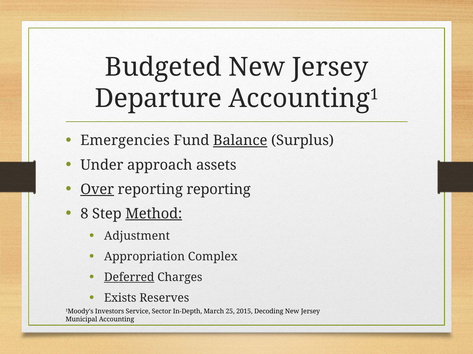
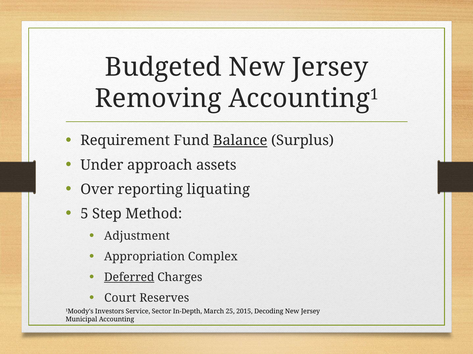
Departure: Departure -> Removing
Emergencies: Emergencies -> Requirement
Over underline: present -> none
reporting reporting: reporting -> liquating
8: 8 -> 5
Method underline: present -> none
Exists: Exists -> Court
